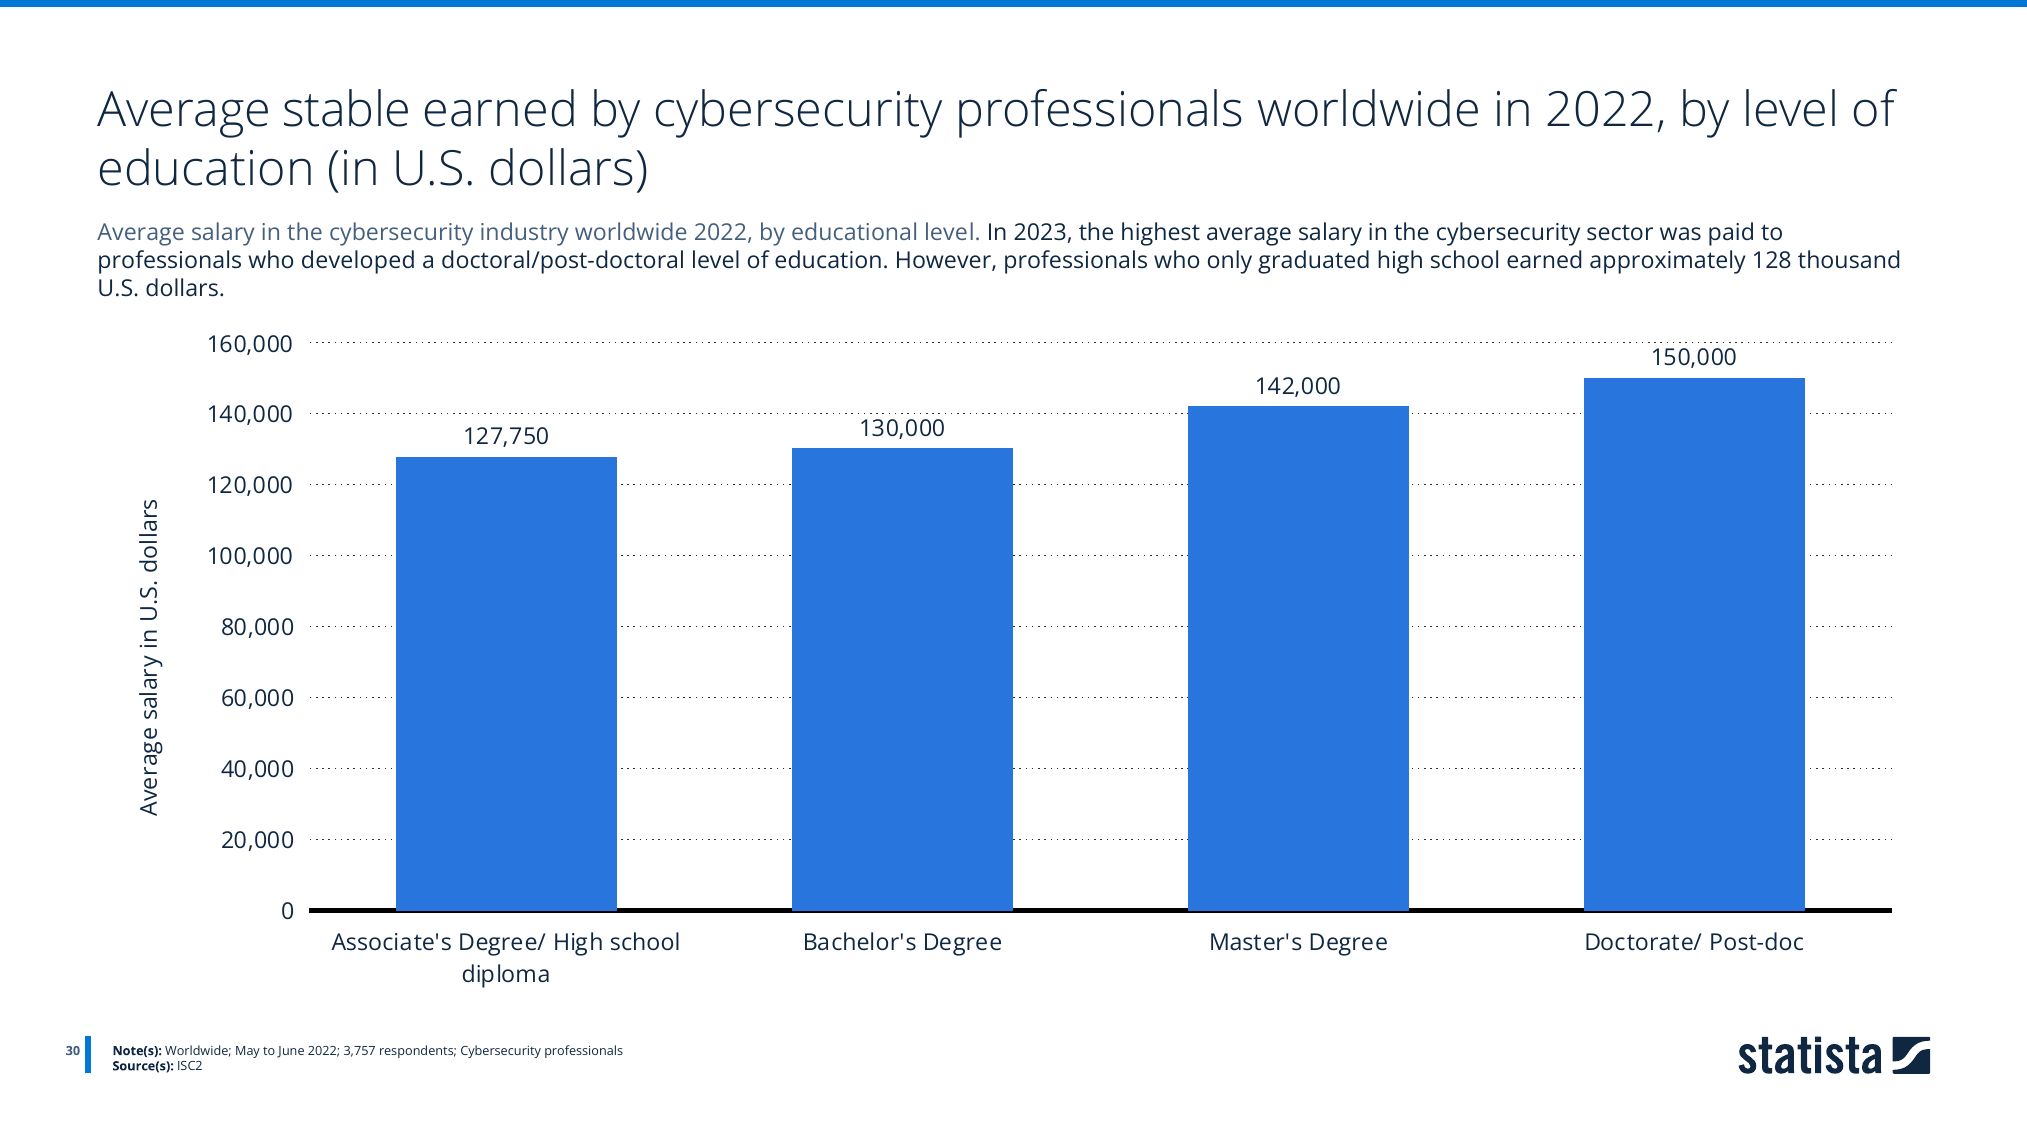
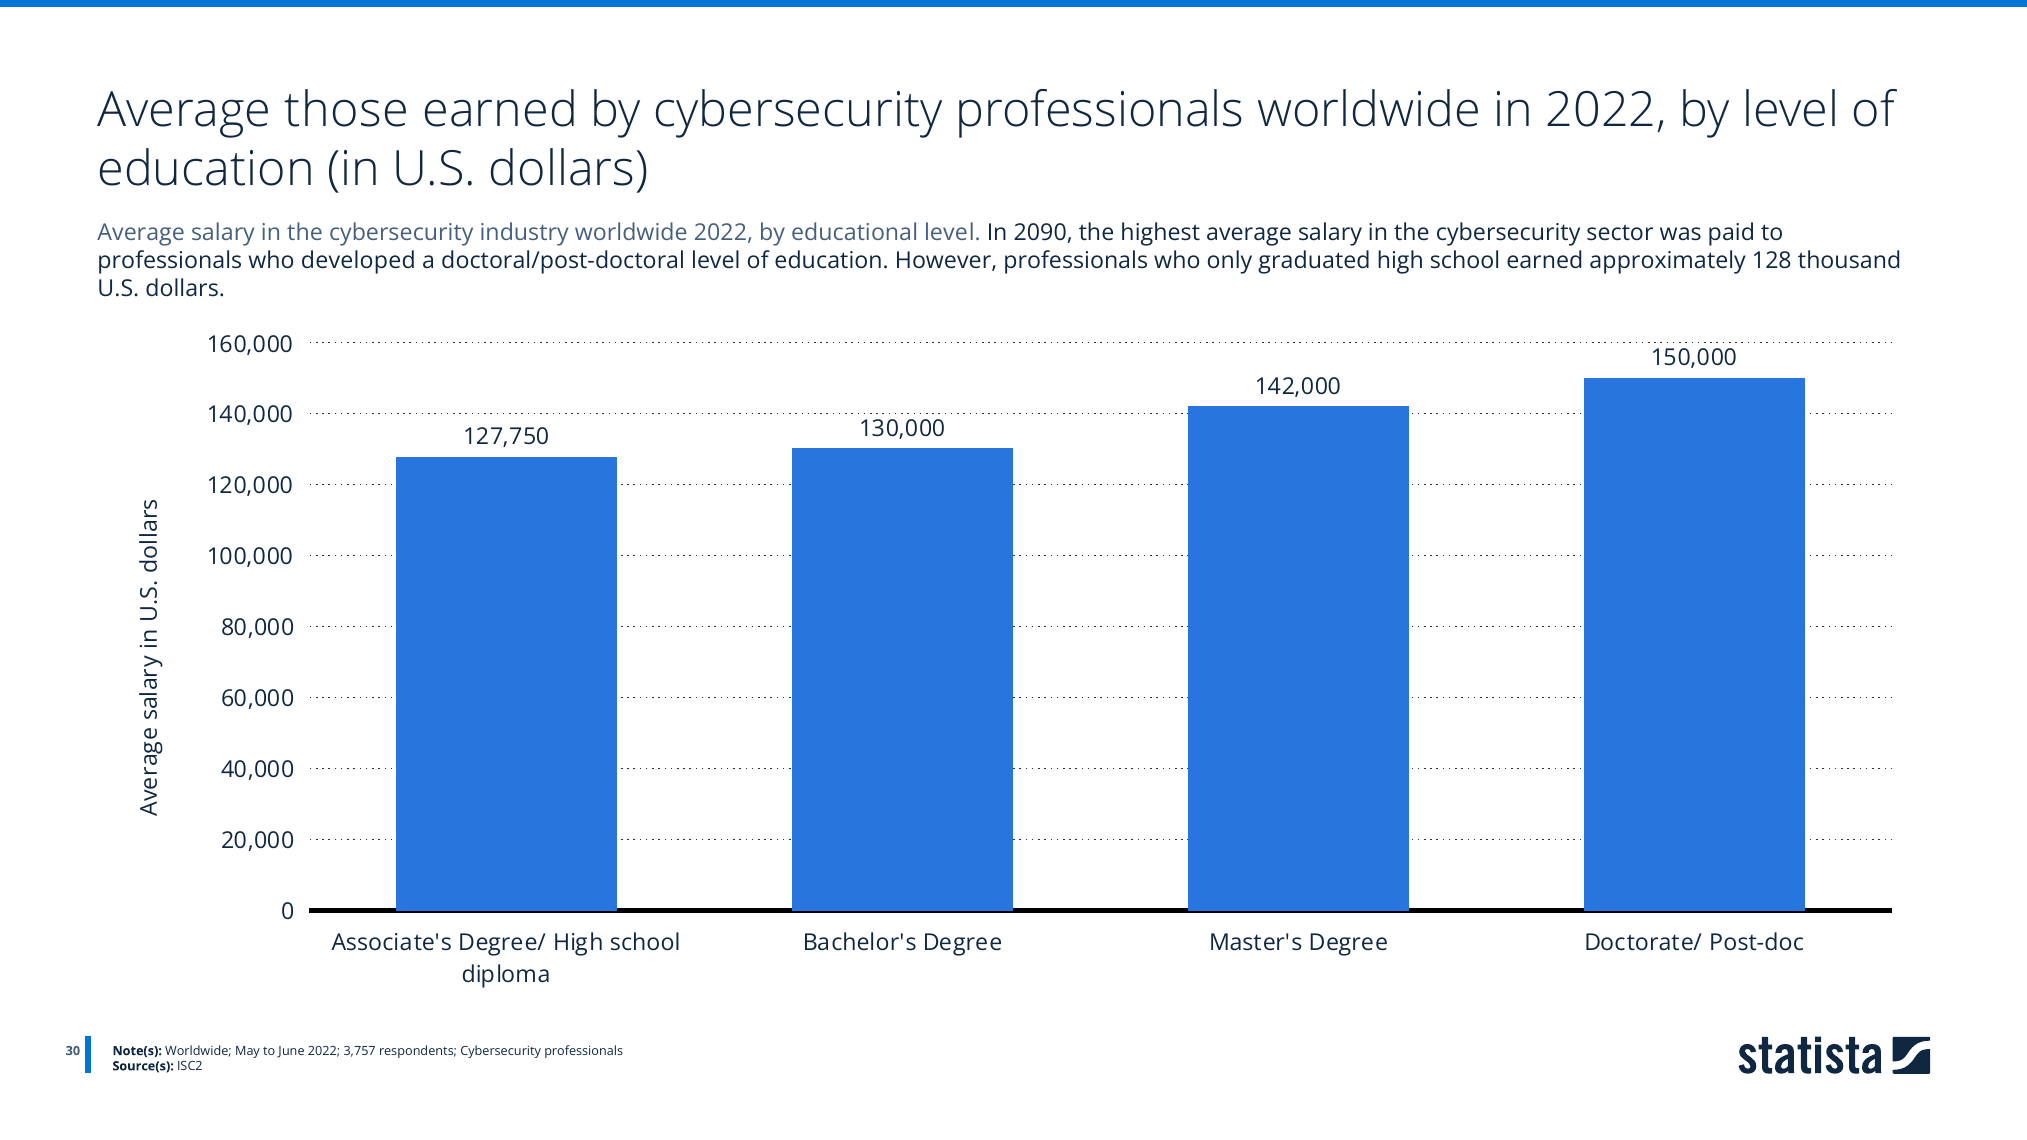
stable: stable -> those
2023: 2023 -> 2090
